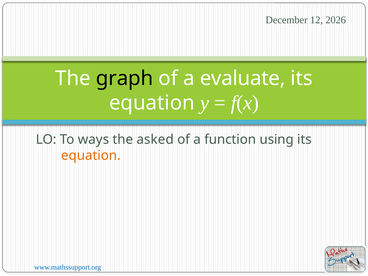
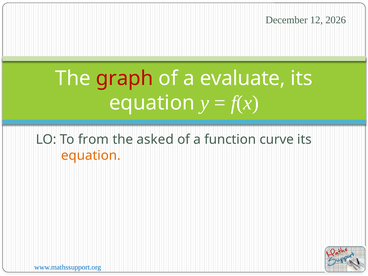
graph colour: black -> red
ways: ways -> from
using: using -> curve
